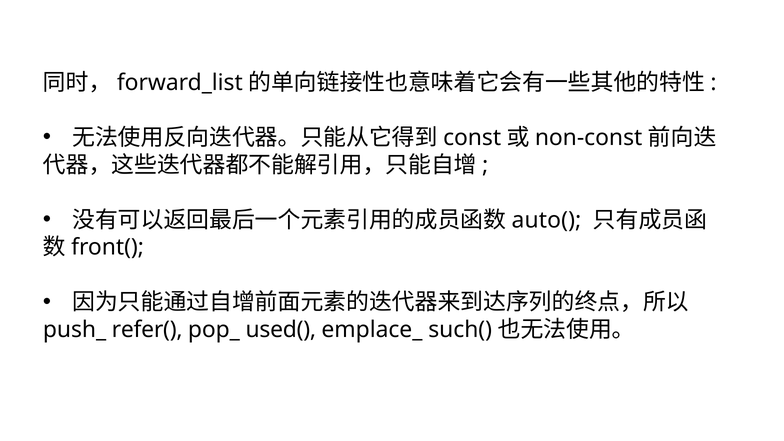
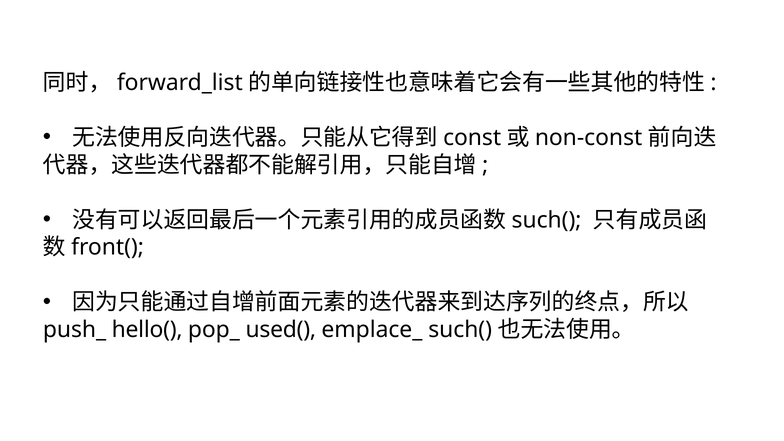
auto( at (546, 220): auto( -> such(
refer(: refer( -> hello(
